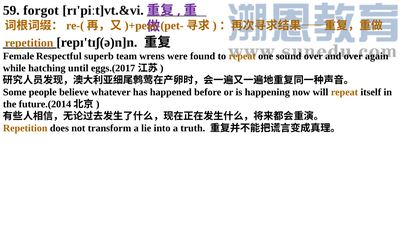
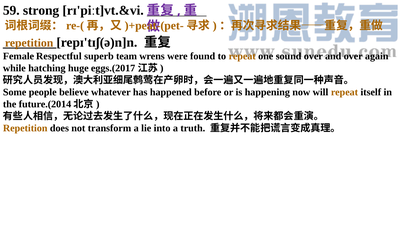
forgot: forgot -> strong
until: until -> huge
